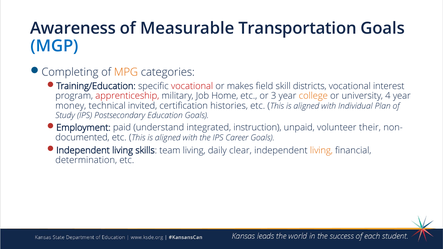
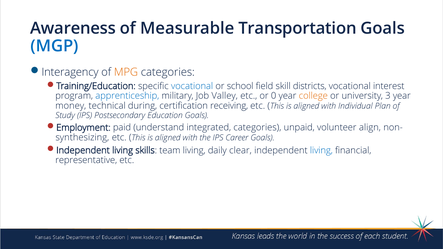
Completing: Completing -> Interagency
vocational at (192, 86) colour: red -> blue
makes: makes -> school
apprenticeship colour: red -> blue
Home: Home -> Valley
3: 3 -> 0
4: 4 -> 3
invited: invited -> during
histories: histories -> receiving
integrated instruction: instruction -> categories
their: their -> align
documented: documented -> synthesizing
living at (321, 150) colour: orange -> blue
determination: determination -> representative
